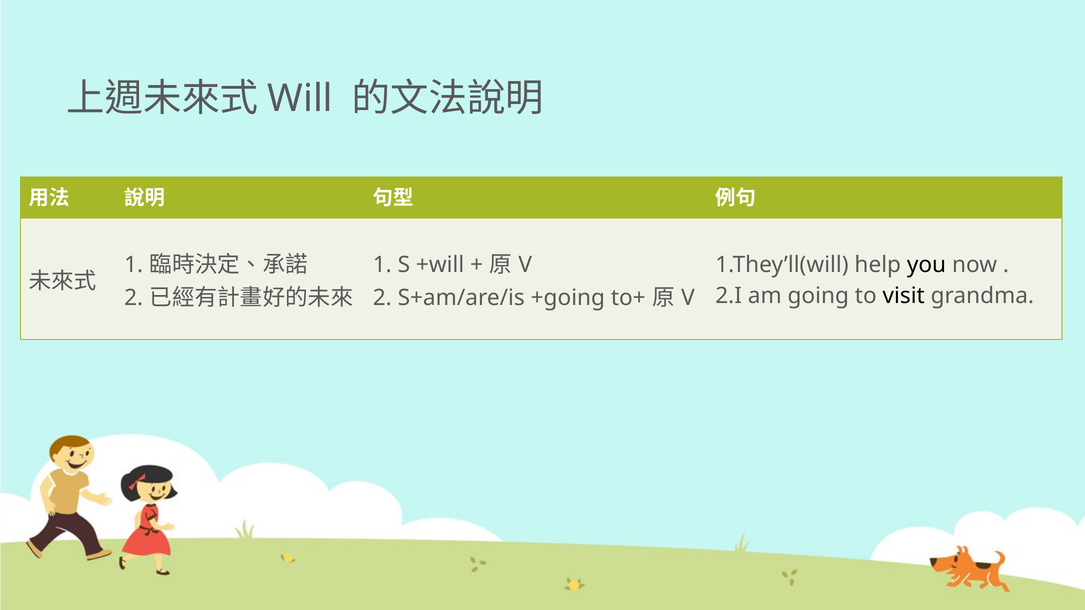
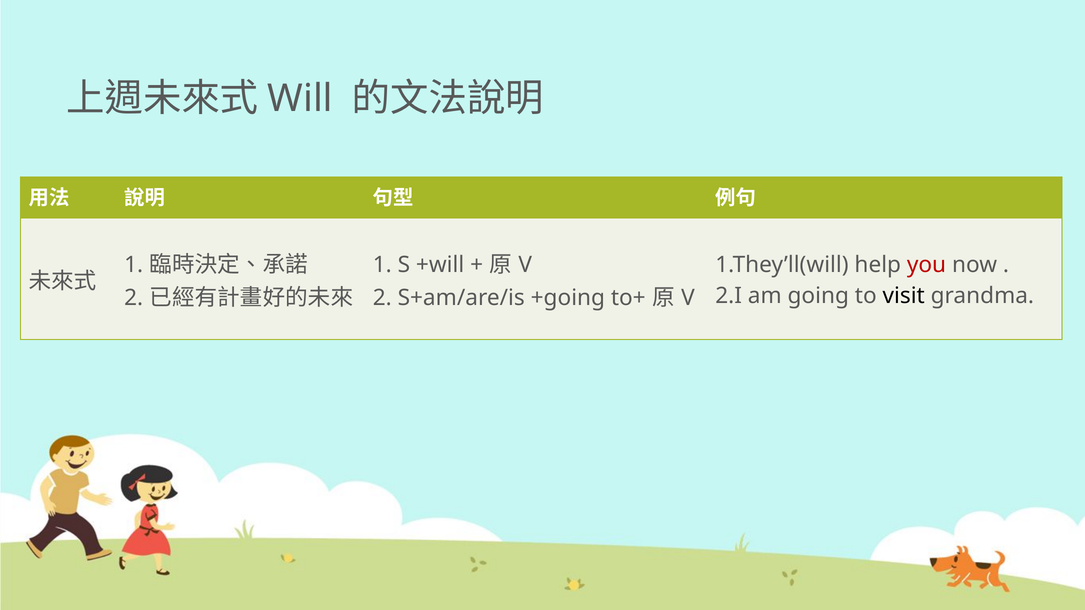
you colour: black -> red
